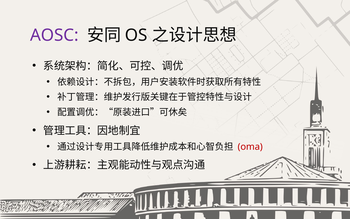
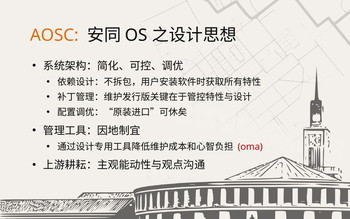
AOSC colour: purple -> orange
